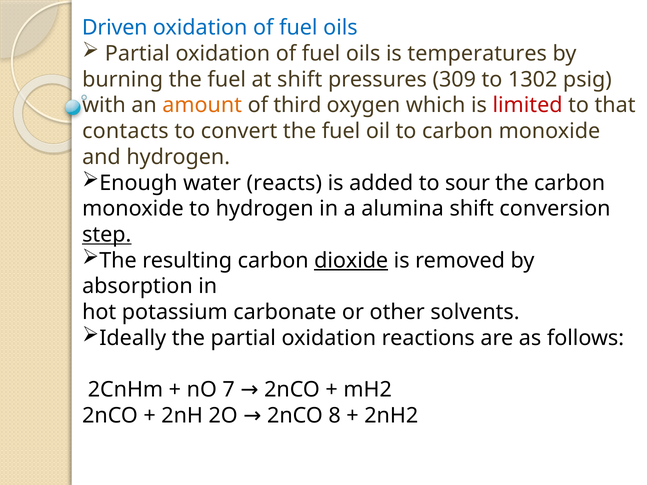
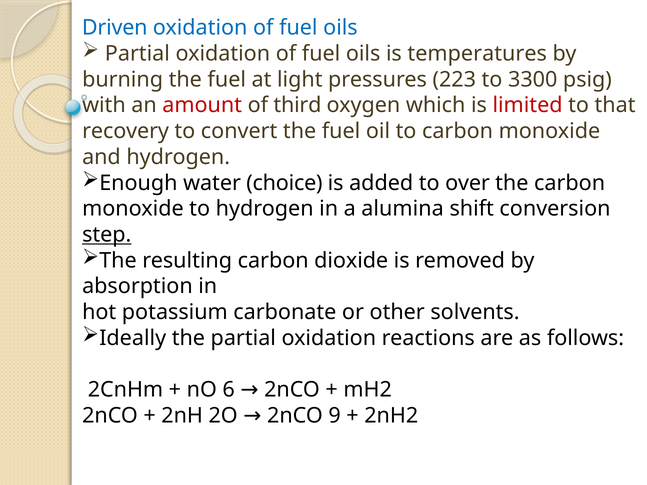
at shift: shift -> light
309: 309 -> 223
1302: 1302 -> 3300
amount colour: orange -> red
contacts: contacts -> recovery
reacts: reacts -> choice
sour: sour -> over
dioxide underline: present -> none
7: 7 -> 6
8: 8 -> 9
